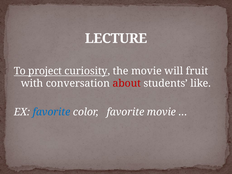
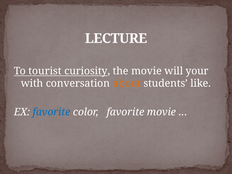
project: project -> tourist
fruit: fruit -> your
about colour: red -> orange
